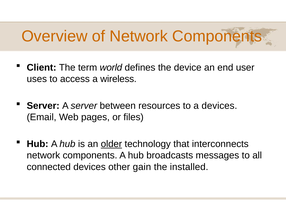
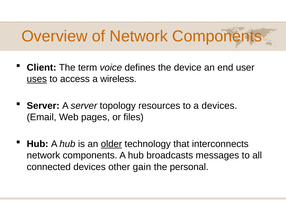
world: world -> voice
uses underline: none -> present
between: between -> topology
installed: installed -> personal
